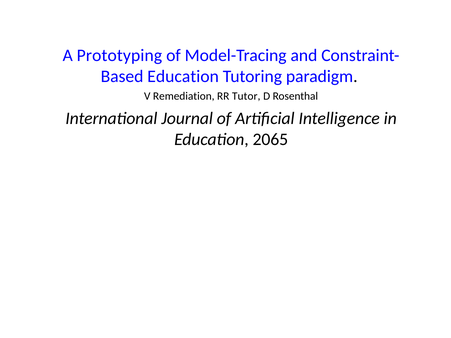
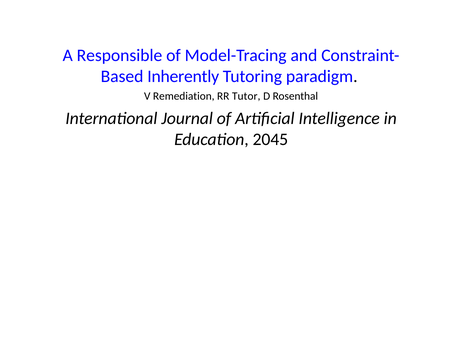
Prototyping: Prototyping -> Responsible
Education at (183, 76): Education -> Inherently
2065: 2065 -> 2045
